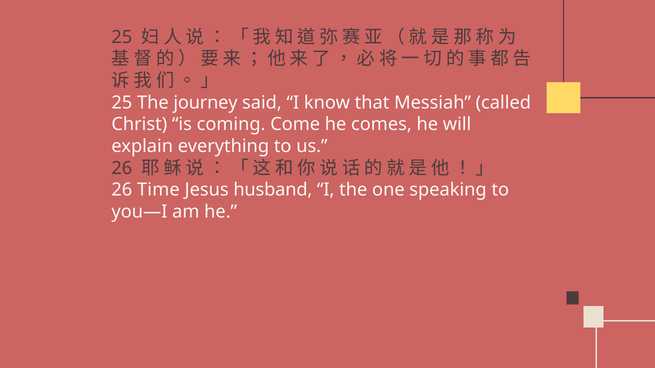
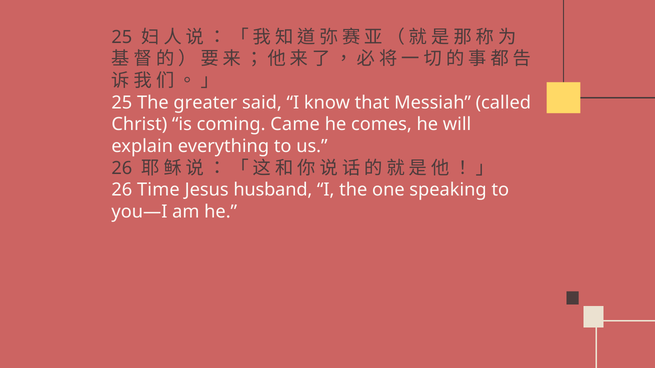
journey: journey -> greater
Come: Come -> Came
